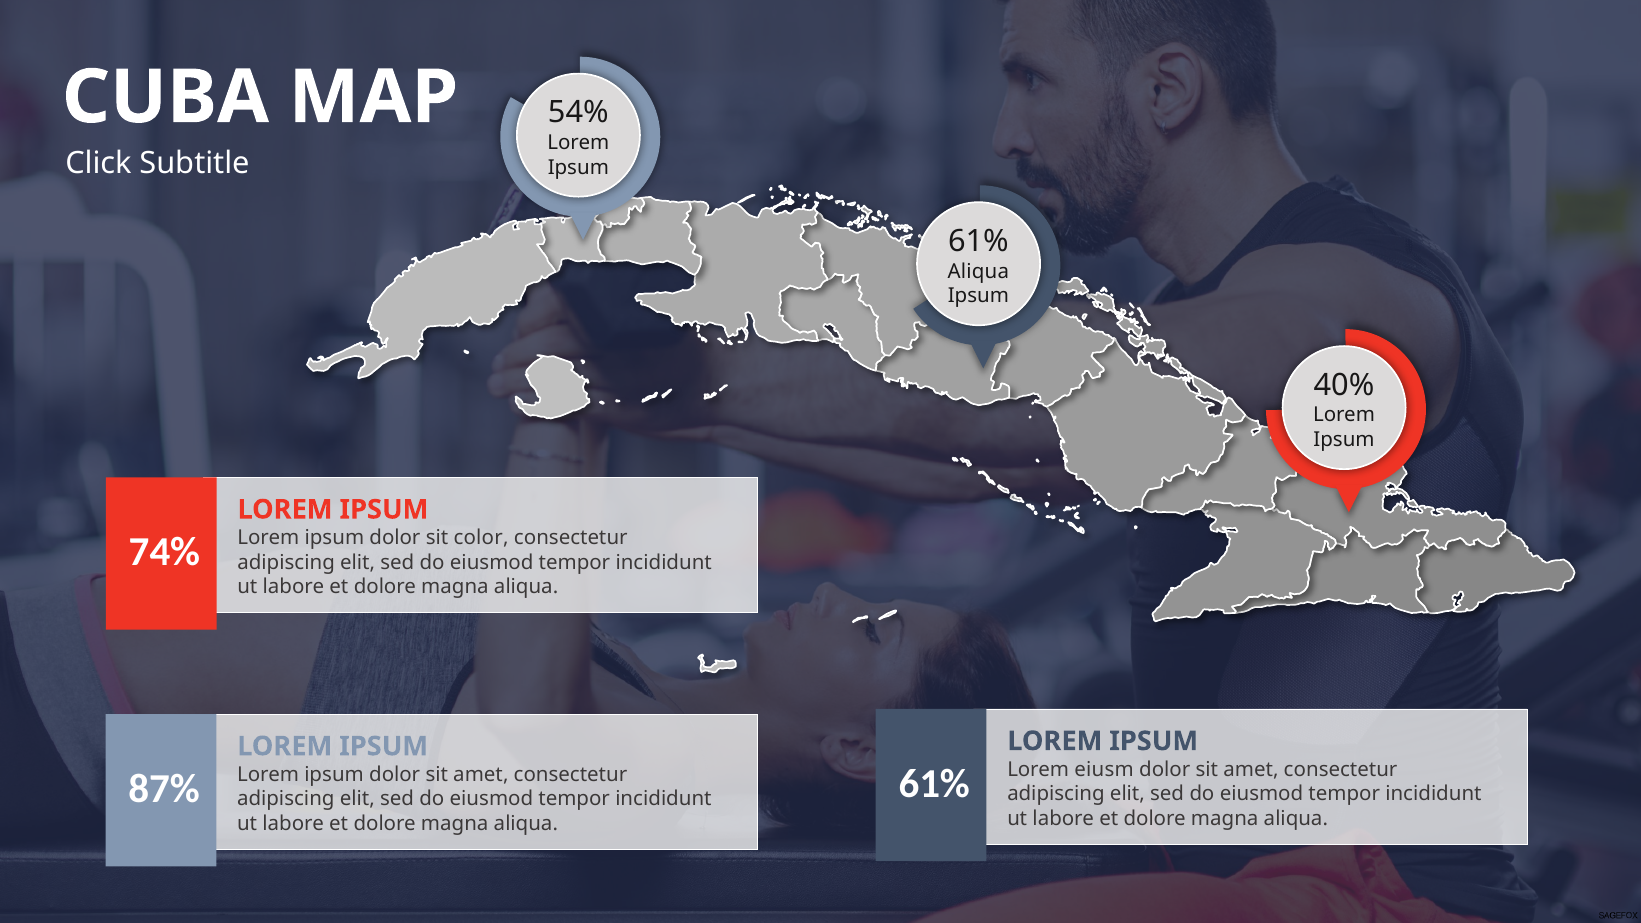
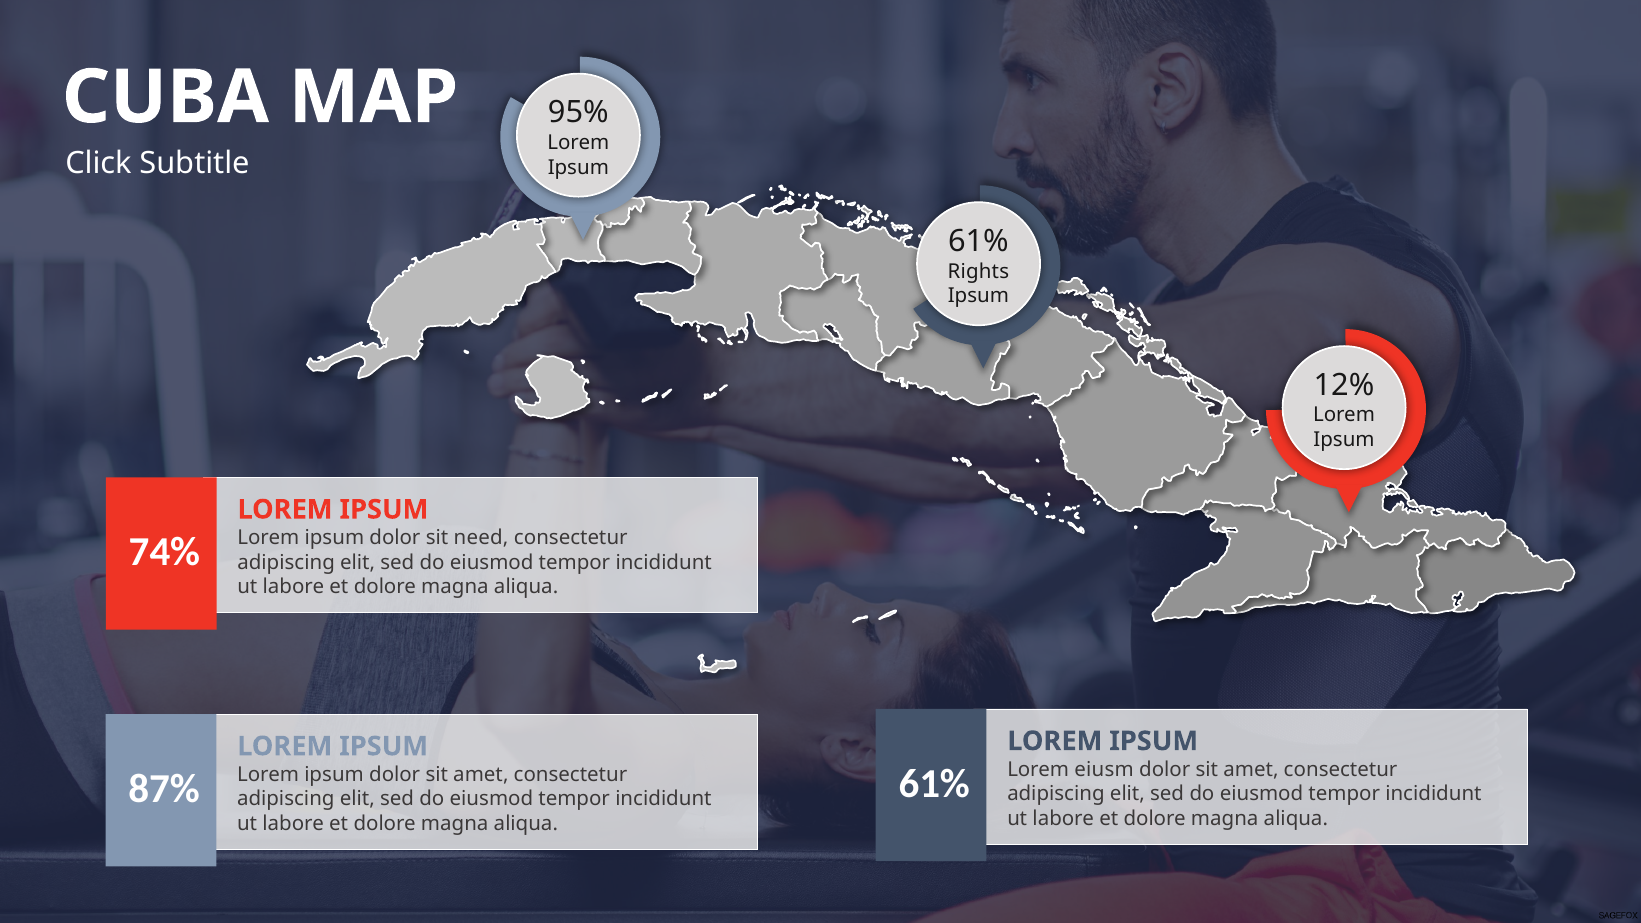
54%: 54% -> 95%
Aliqua at (978, 271): Aliqua -> Rights
40%: 40% -> 12%
color: color -> need
